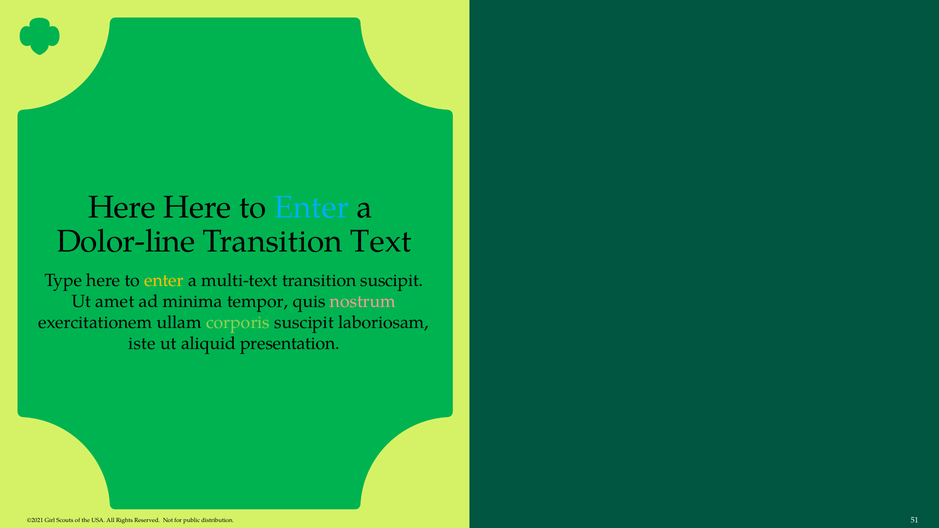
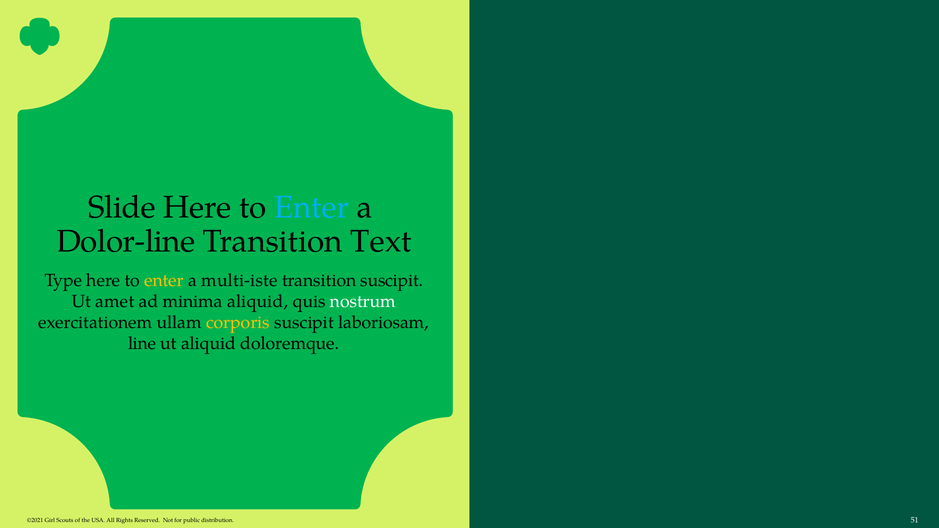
Here at (122, 207): Here -> Slide
multi-text: multi-text -> multi-iste
minima tempor: tempor -> aliquid
nostrum colour: pink -> white
corporis colour: light green -> yellow
iste: iste -> line
presentation: presentation -> doloremque
